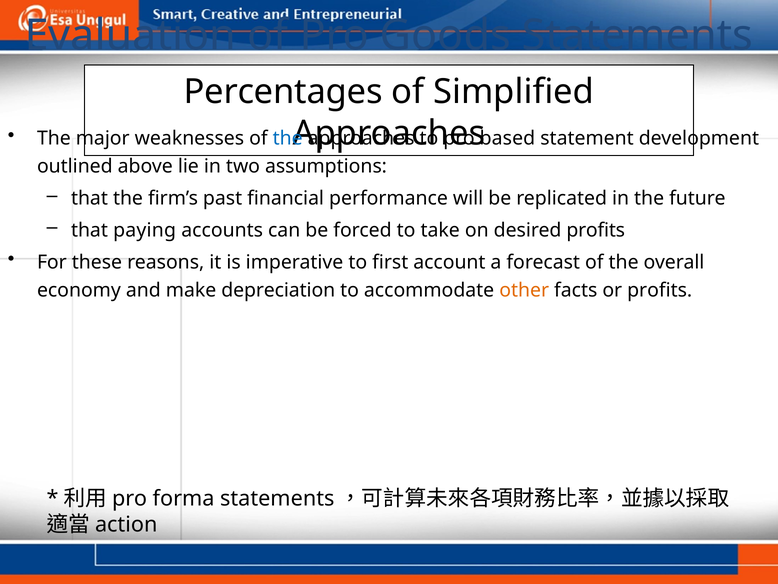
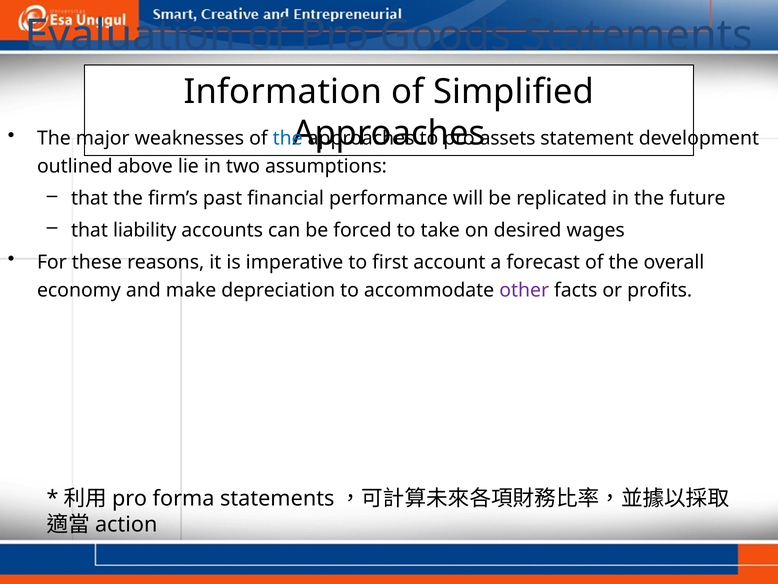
Percentages: Percentages -> Information
based: based -> assets
paying: paying -> liability
desired profits: profits -> wages
other colour: orange -> purple
